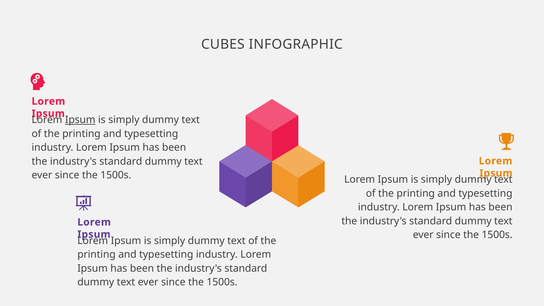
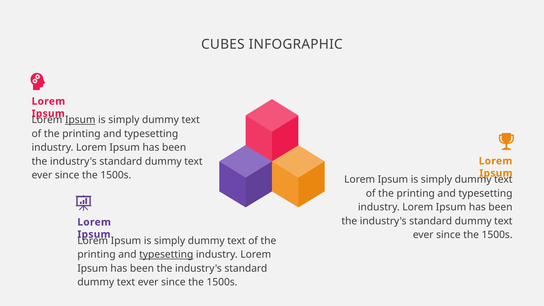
typesetting at (166, 254) underline: none -> present
